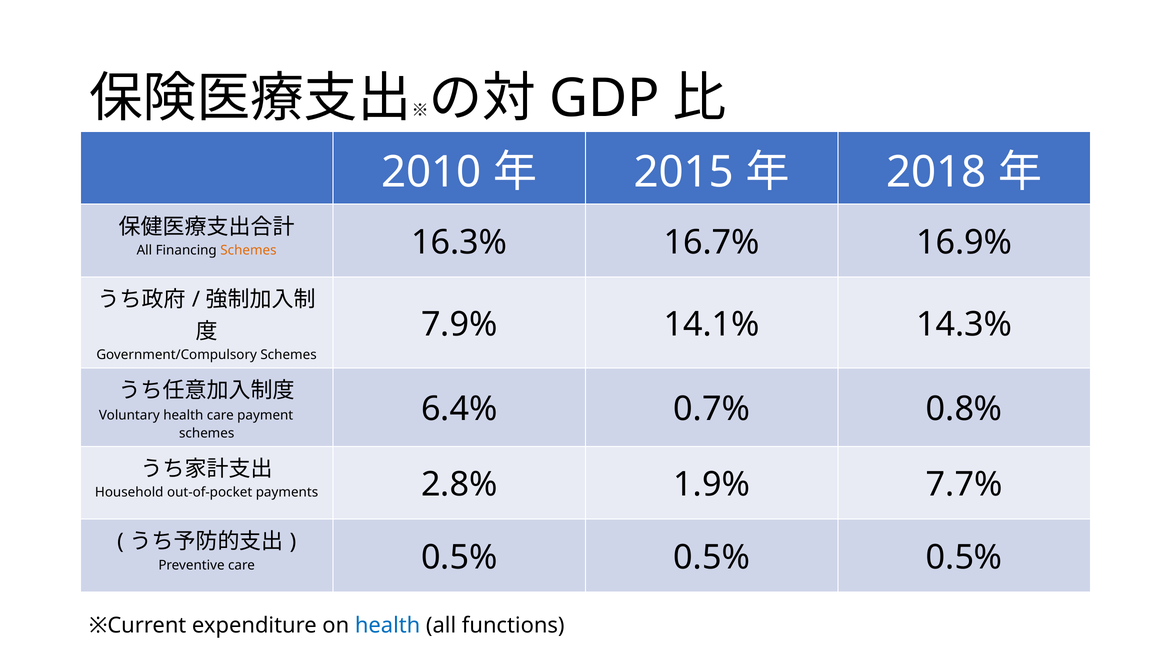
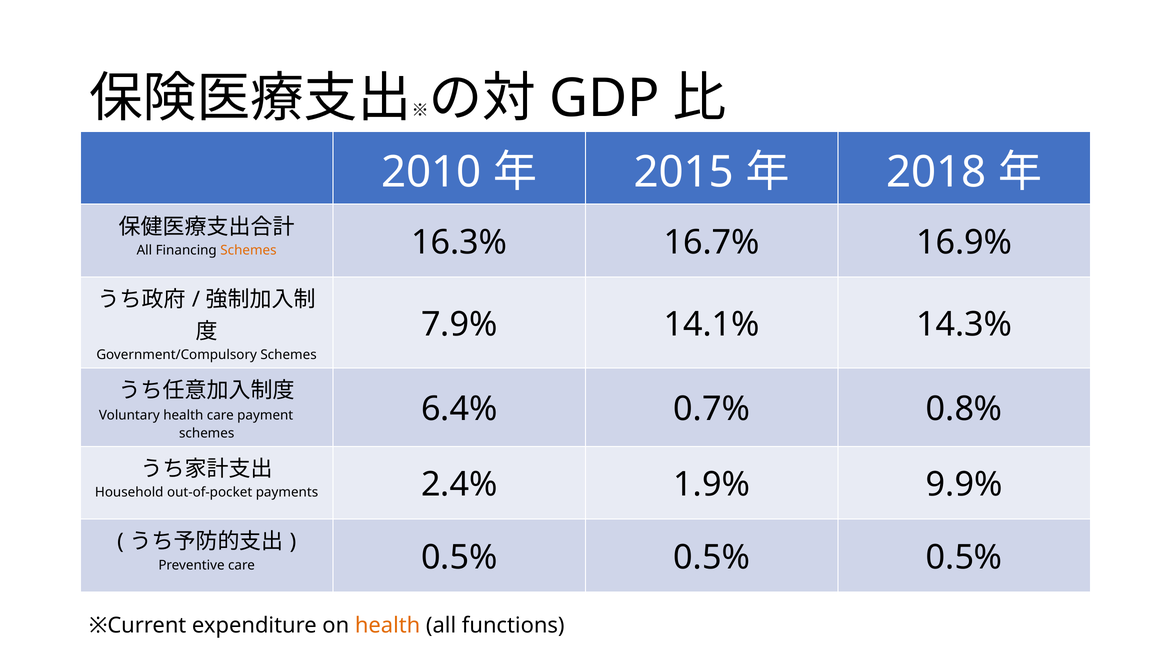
2.8%: 2.8% -> 2.4%
7.7%: 7.7% -> 9.9%
health at (388, 625) colour: blue -> orange
